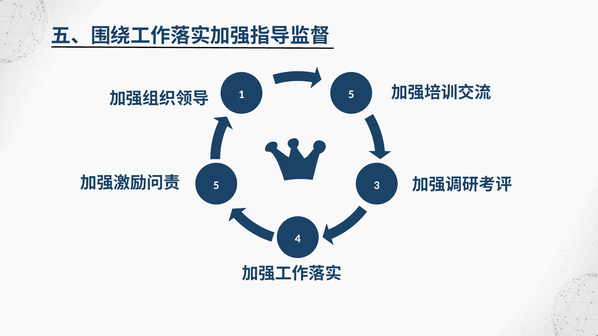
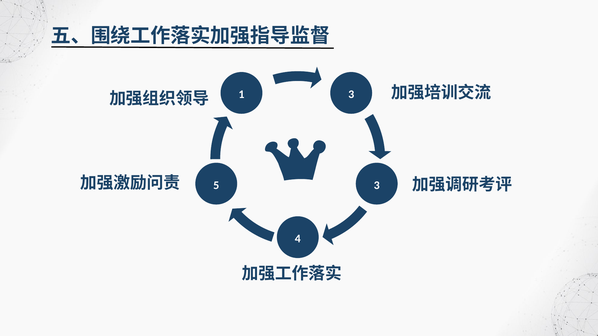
1 5: 5 -> 3
